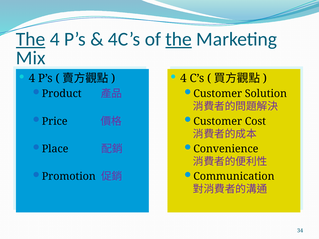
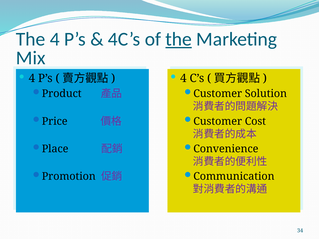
The at (31, 39) underline: present -> none
